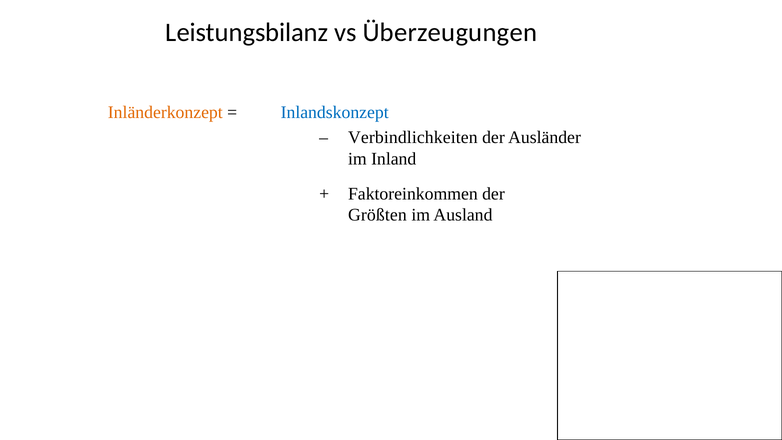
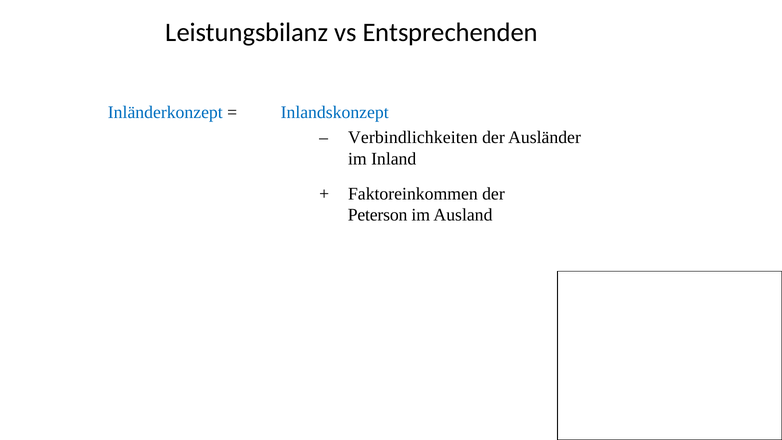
Überzeugungen: Überzeugungen -> Entsprechenden
Inländerkonzept colour: orange -> blue
Größten: Größten -> Peterson
